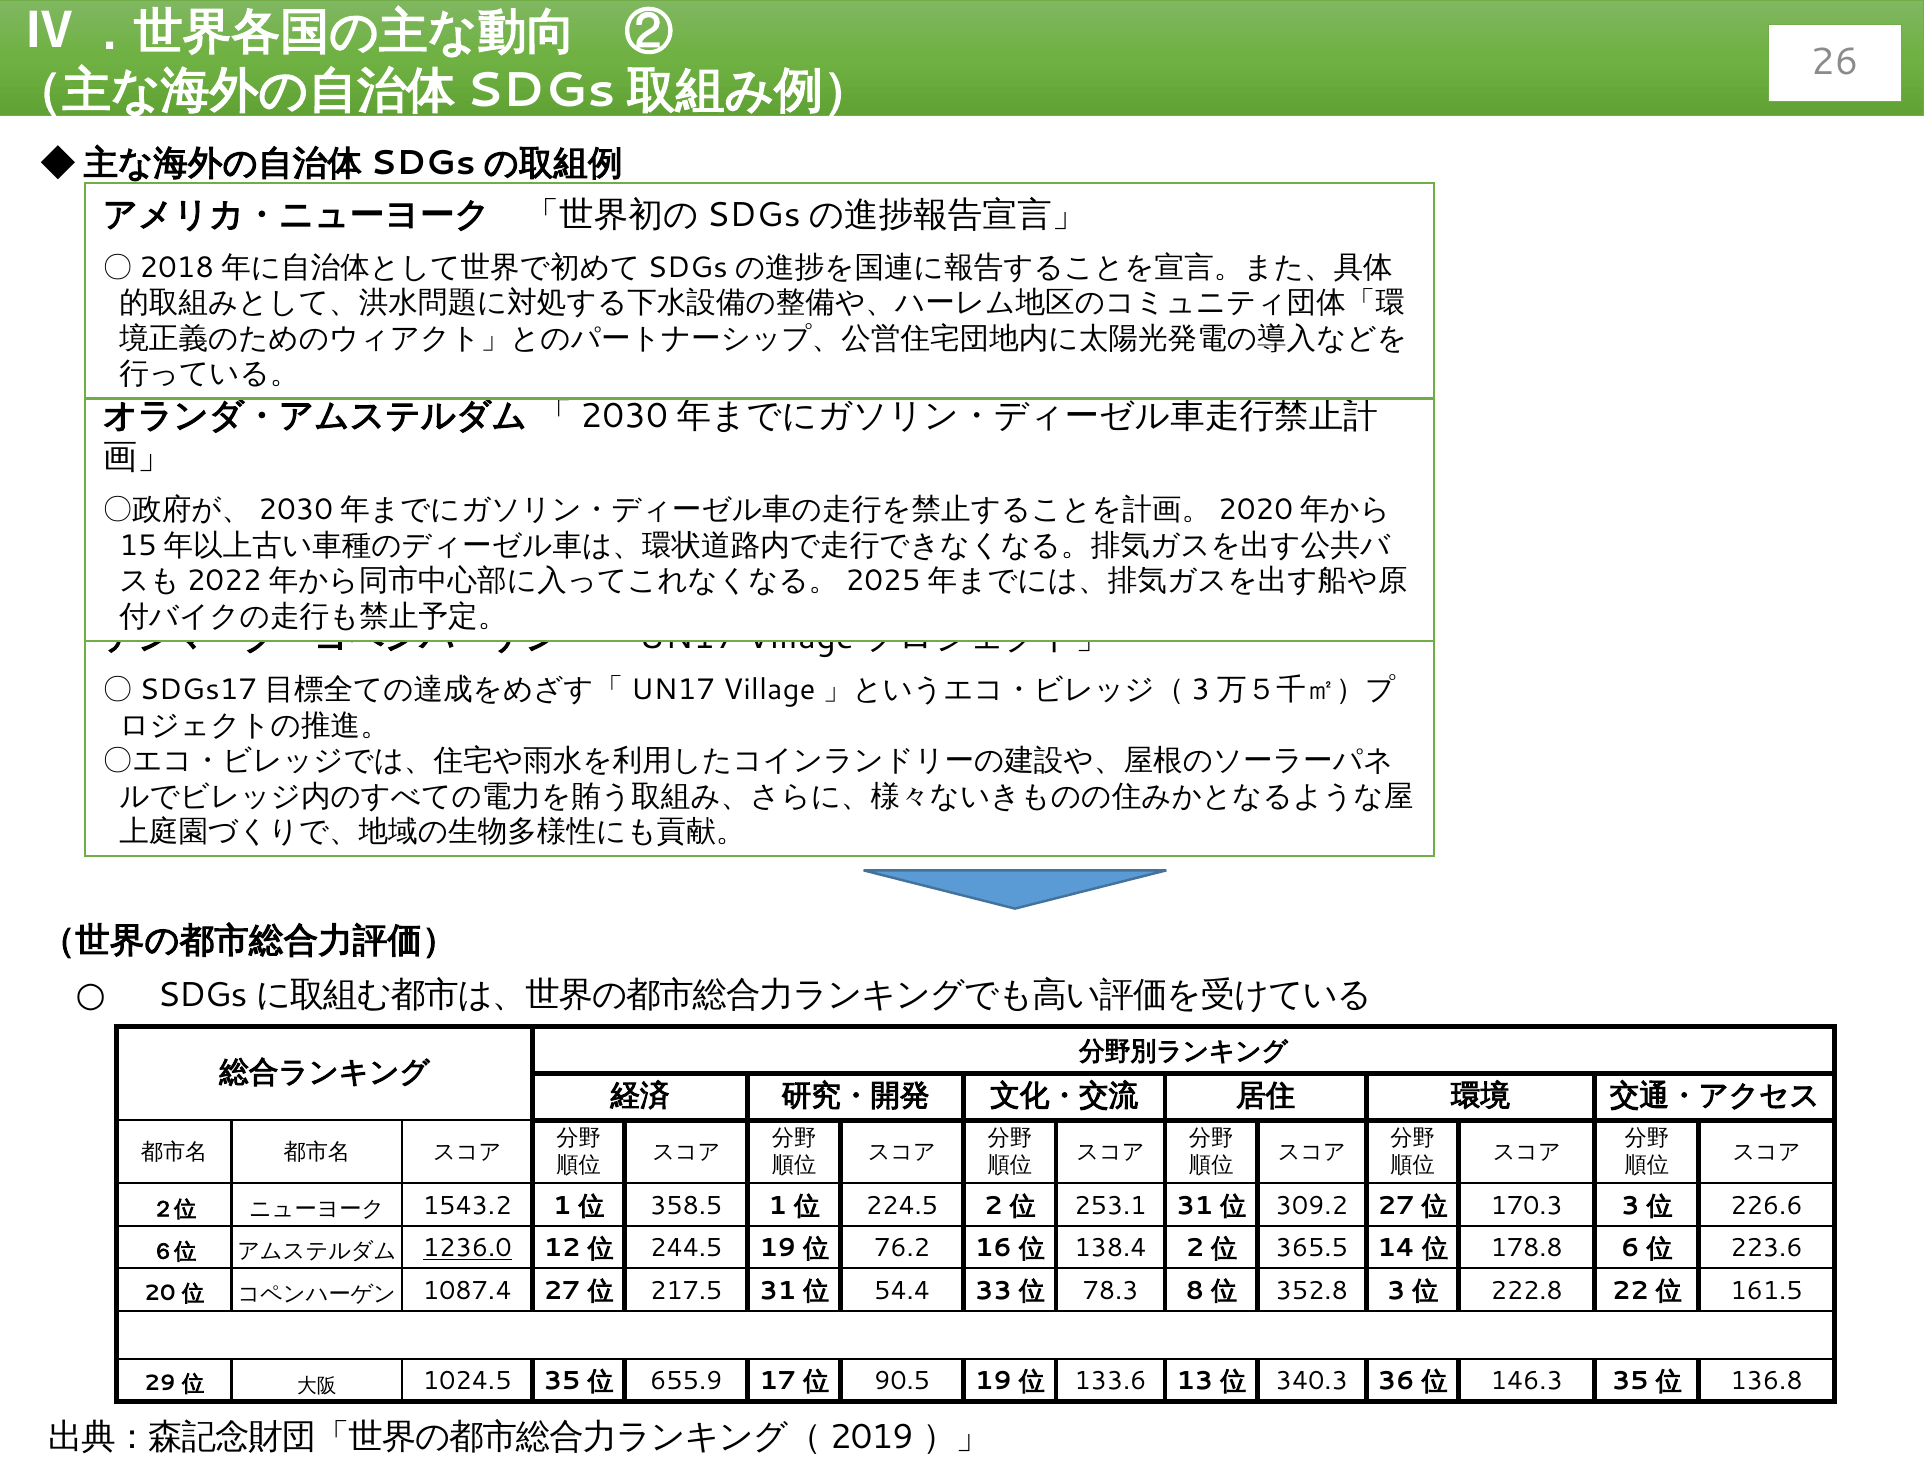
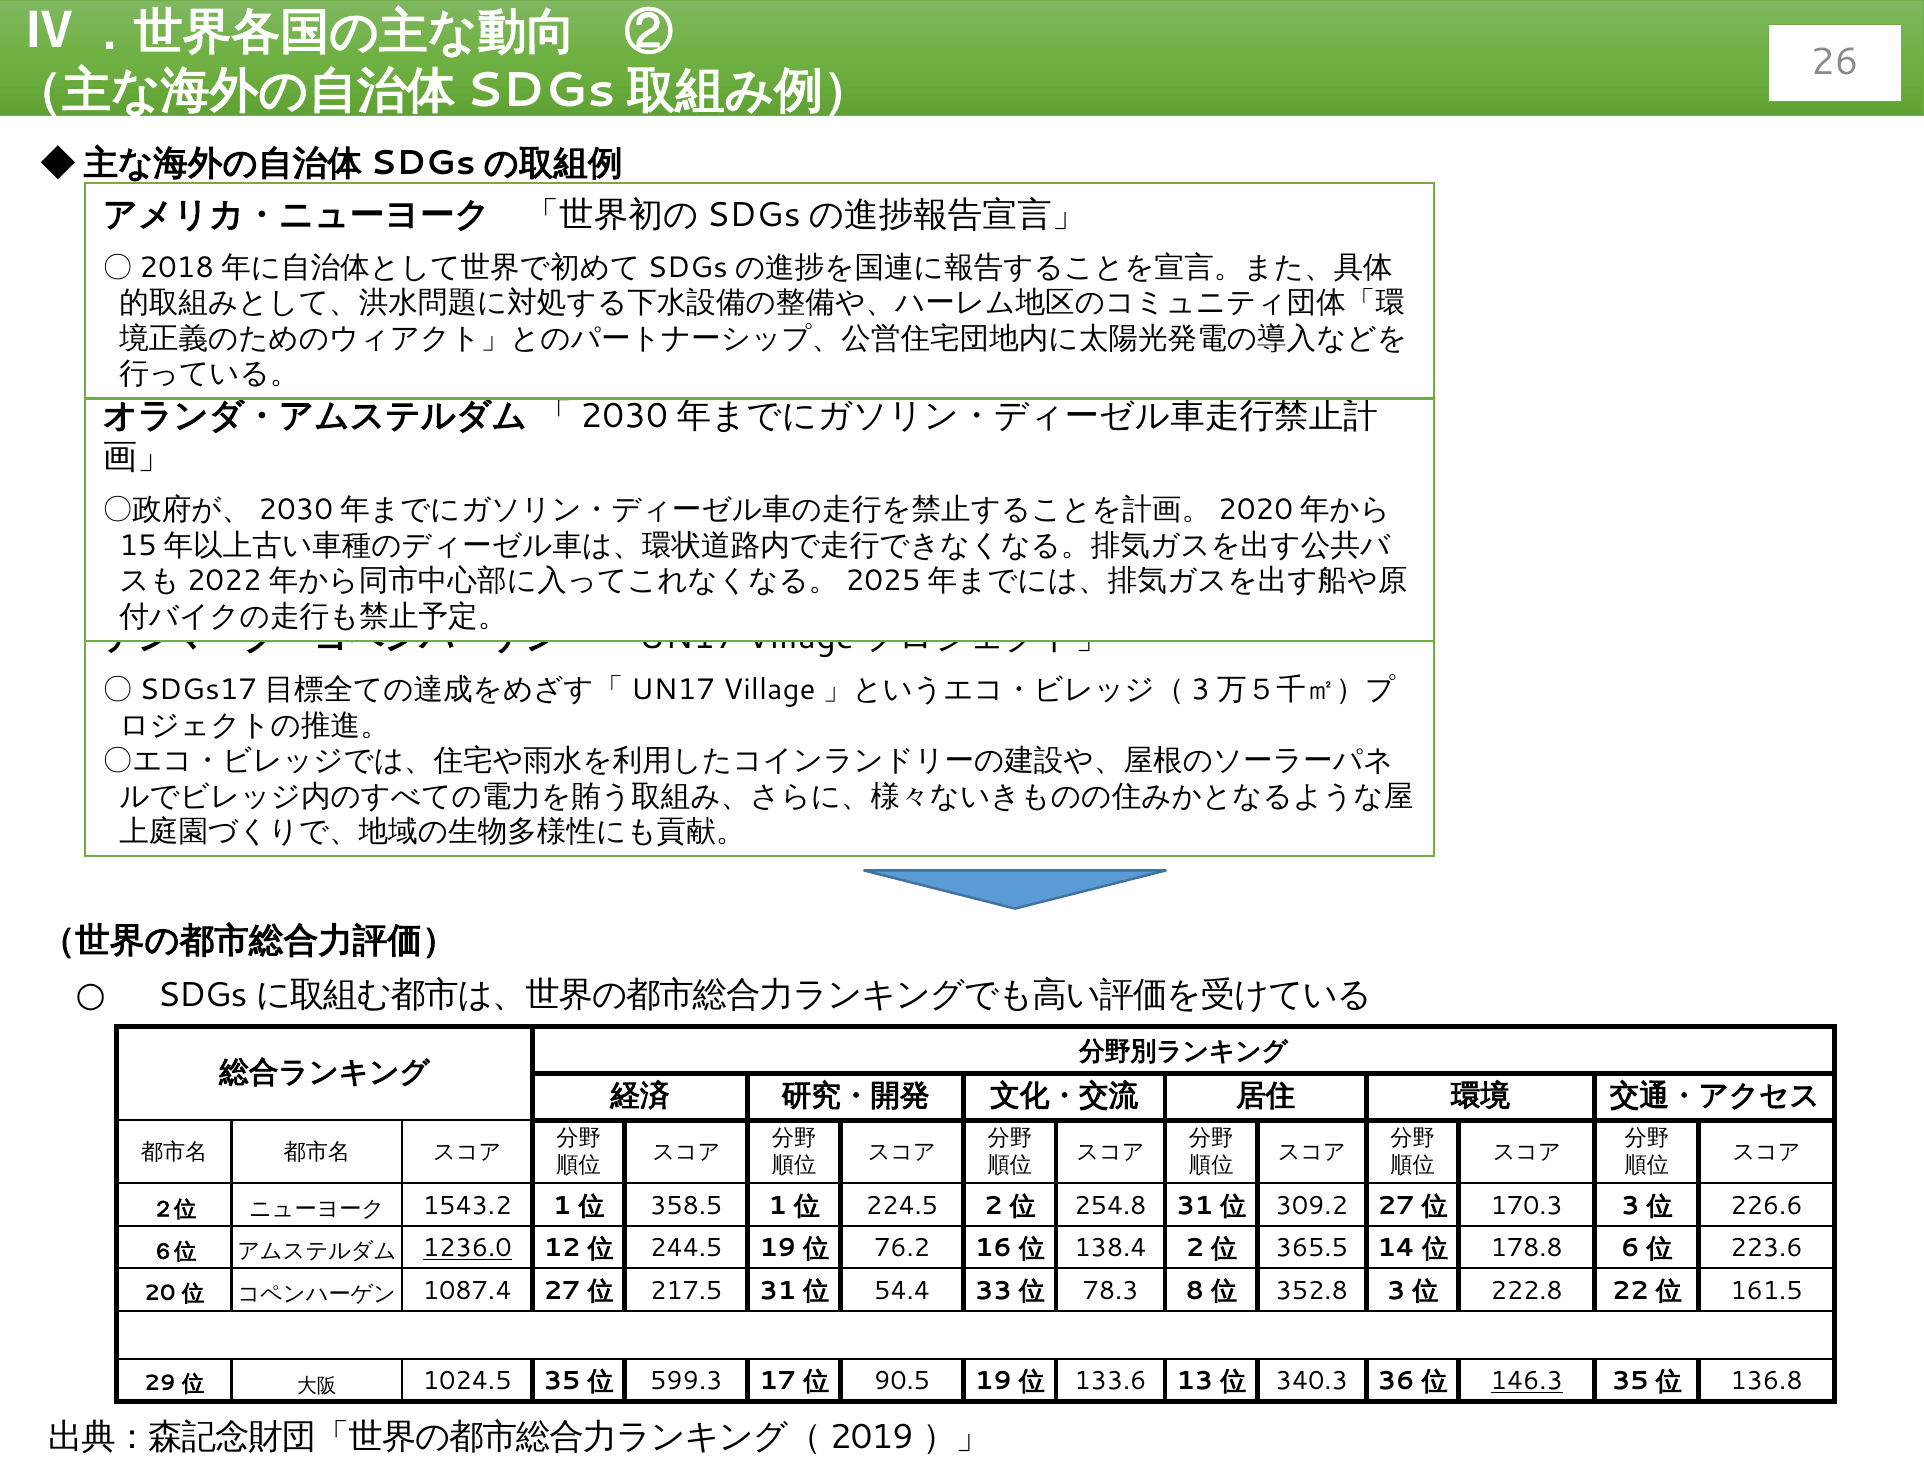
253.1: 253.1 -> 254.8
655.9: 655.9 -> 599.3
146.3 underline: none -> present
